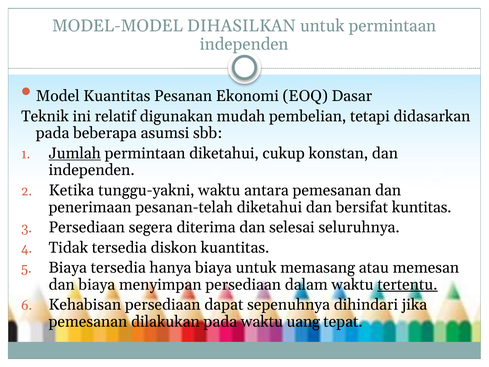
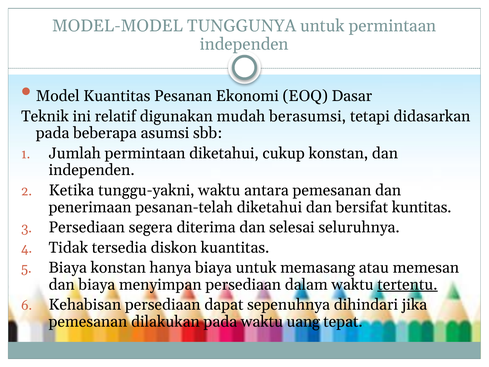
DIHASILKAN: DIHASILKAN -> TUNGGUNYA
pembelian: pembelian -> berasumsi
Jumlah underline: present -> none
Biaya tersedia: tersedia -> konstan
